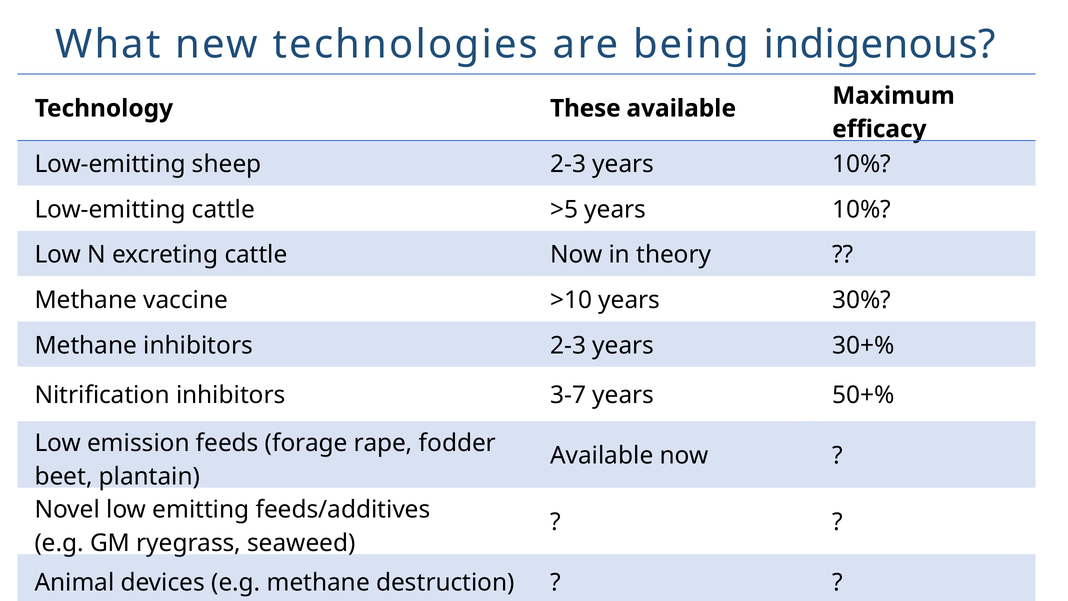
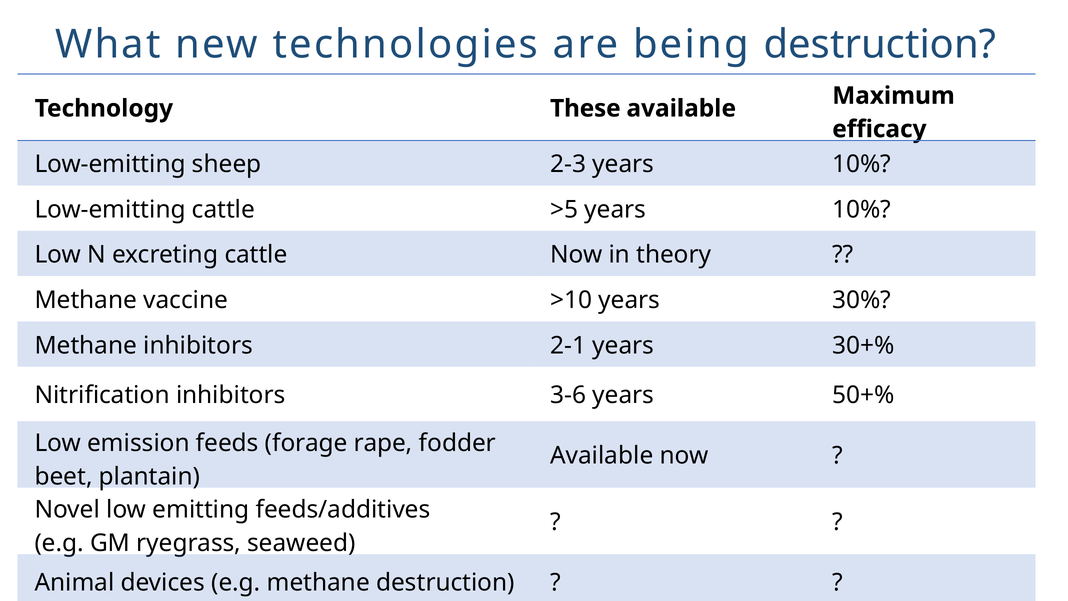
being indigenous: indigenous -> destruction
inhibitors 2-3: 2-3 -> 2-1
3-7: 3-7 -> 3-6
